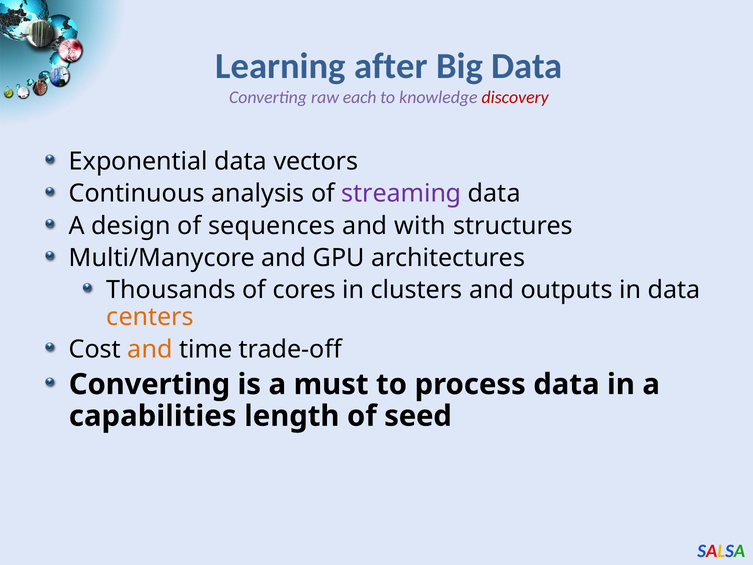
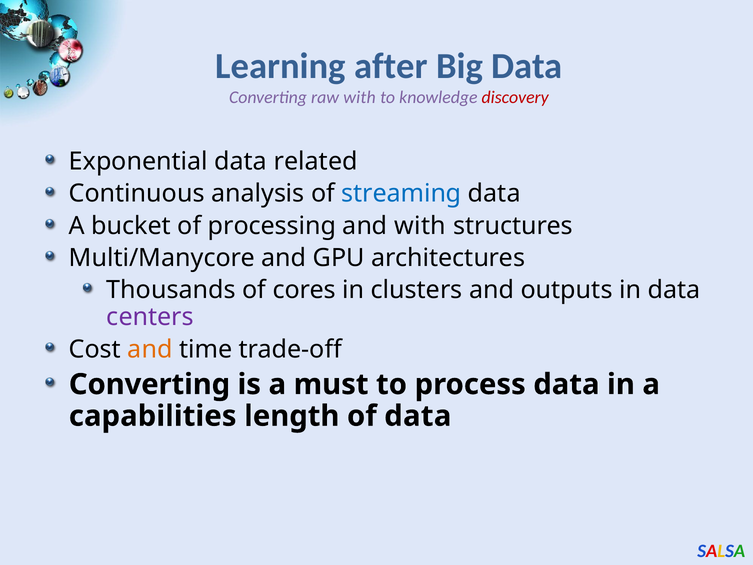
raw each: each -> with
vectors: vectors -> related
streaming colour: purple -> blue
design: design -> bucket
sequences: sequences -> processing
centers colour: orange -> purple
of seed: seed -> data
